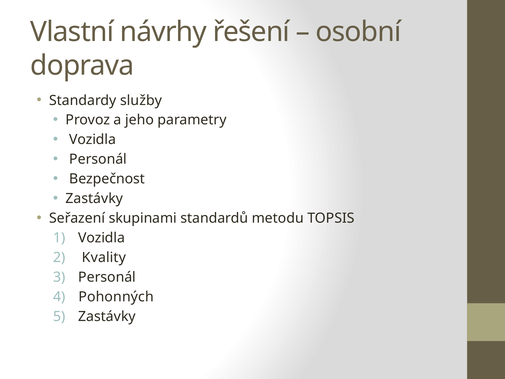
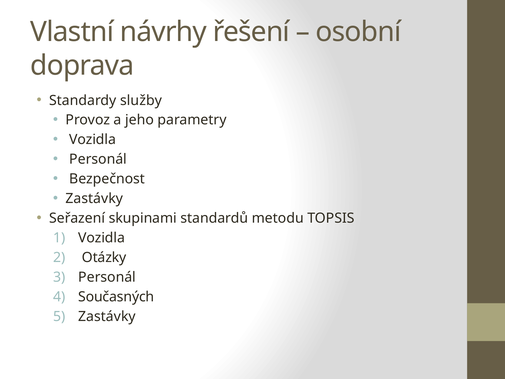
Kvality: Kvality -> Otázky
Pohonných: Pohonných -> Současných
